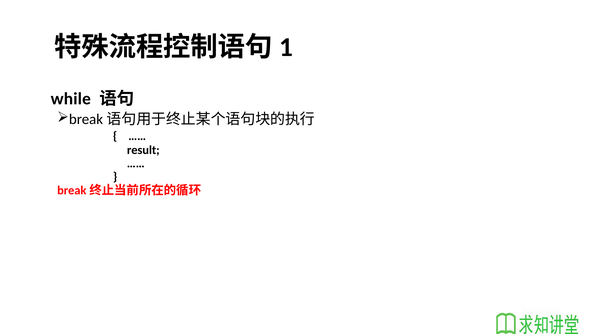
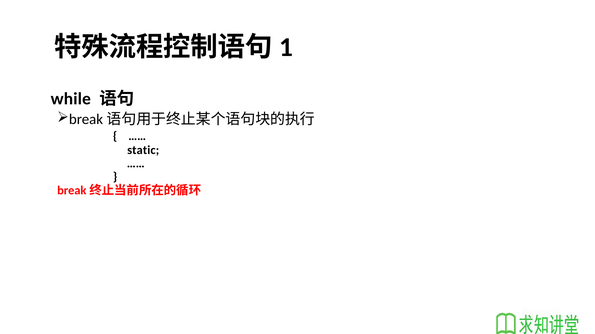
result: result -> static
